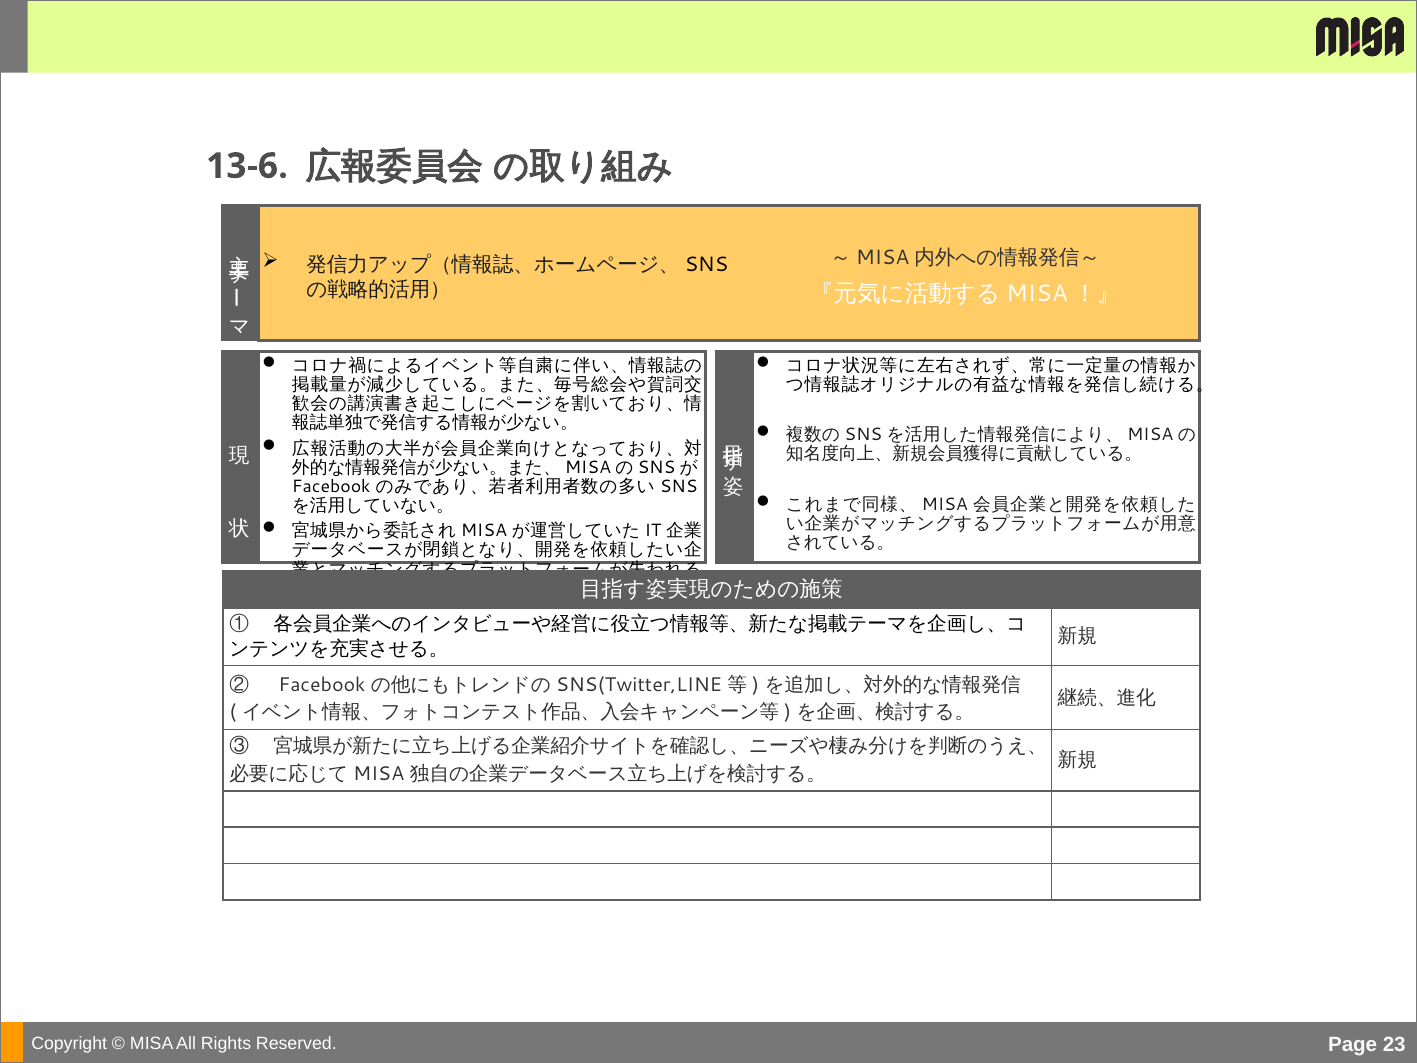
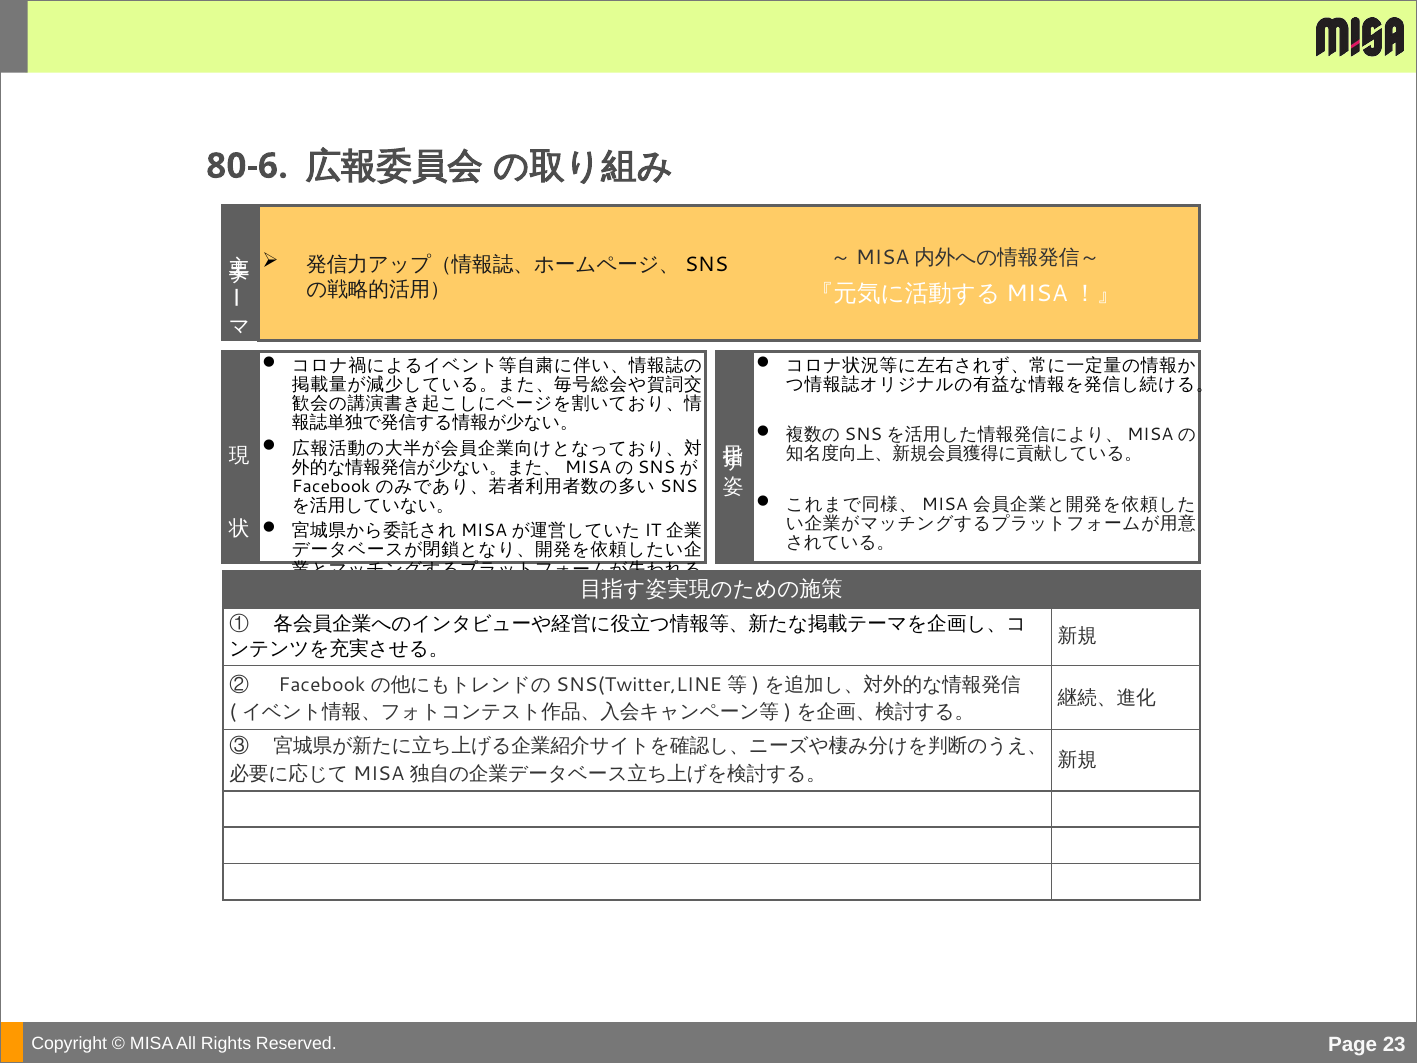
13-6: 13-6 -> 80-6
